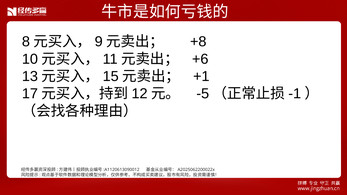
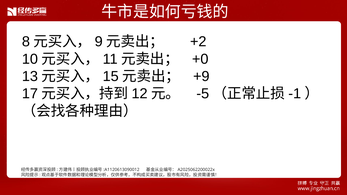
+8: +8 -> +2
+6: +6 -> +0
+1: +1 -> +9
